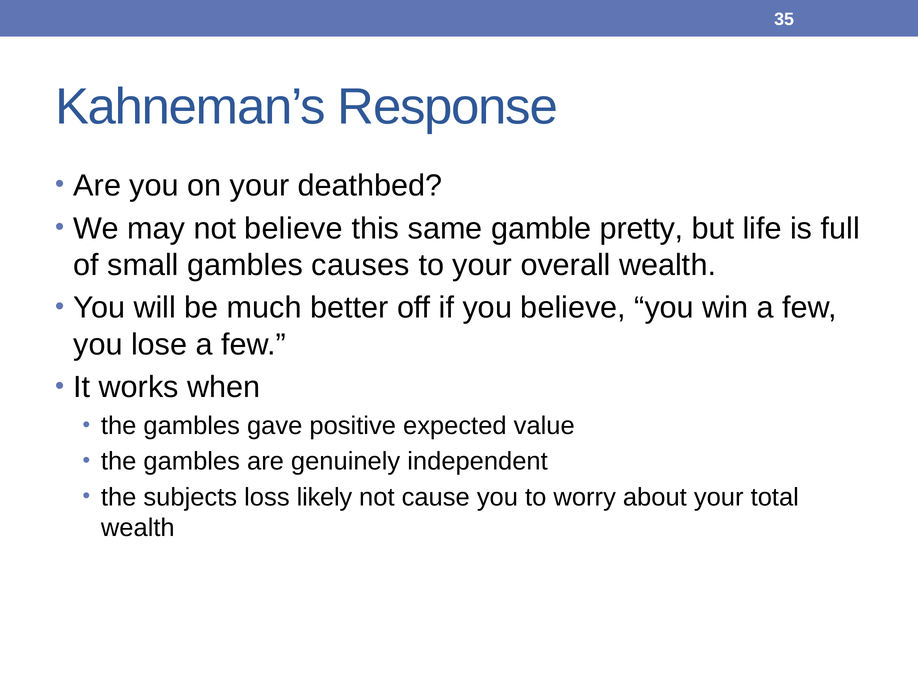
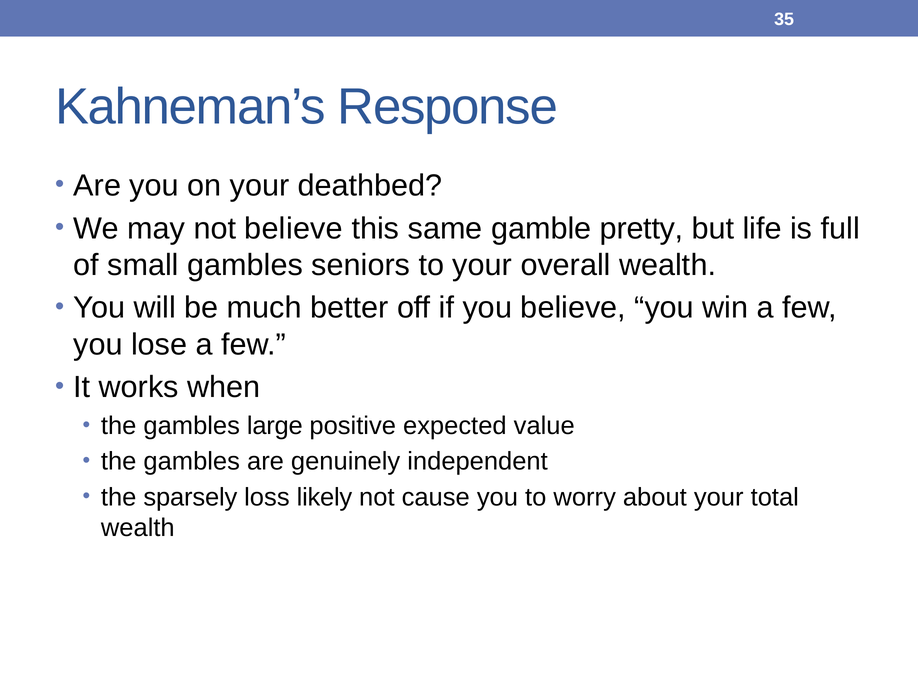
causes: causes -> seniors
gave: gave -> large
subjects: subjects -> sparsely
